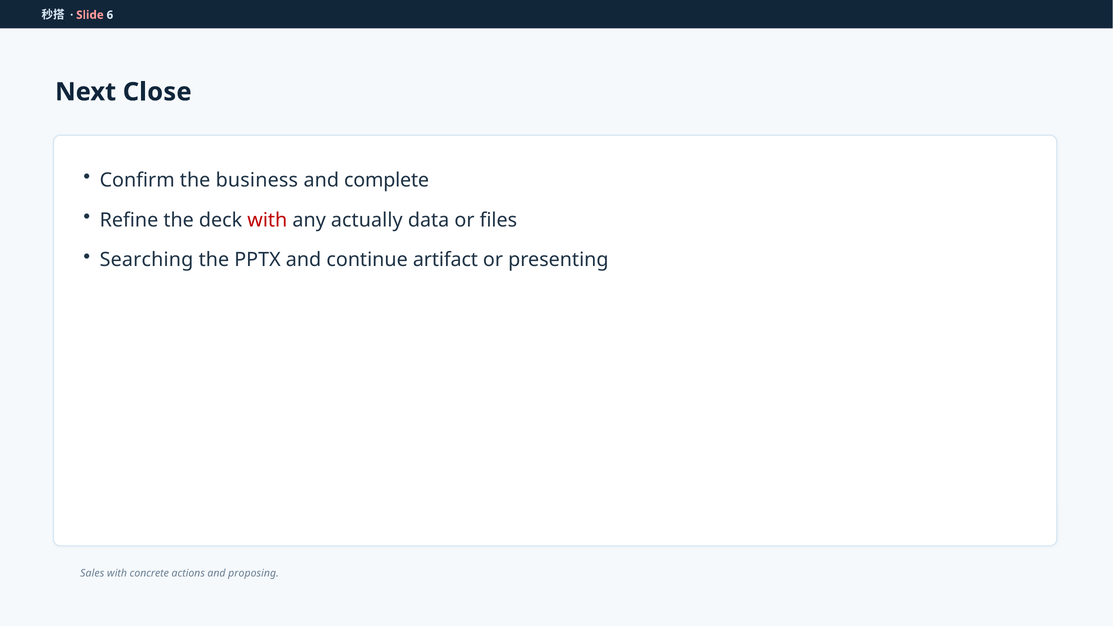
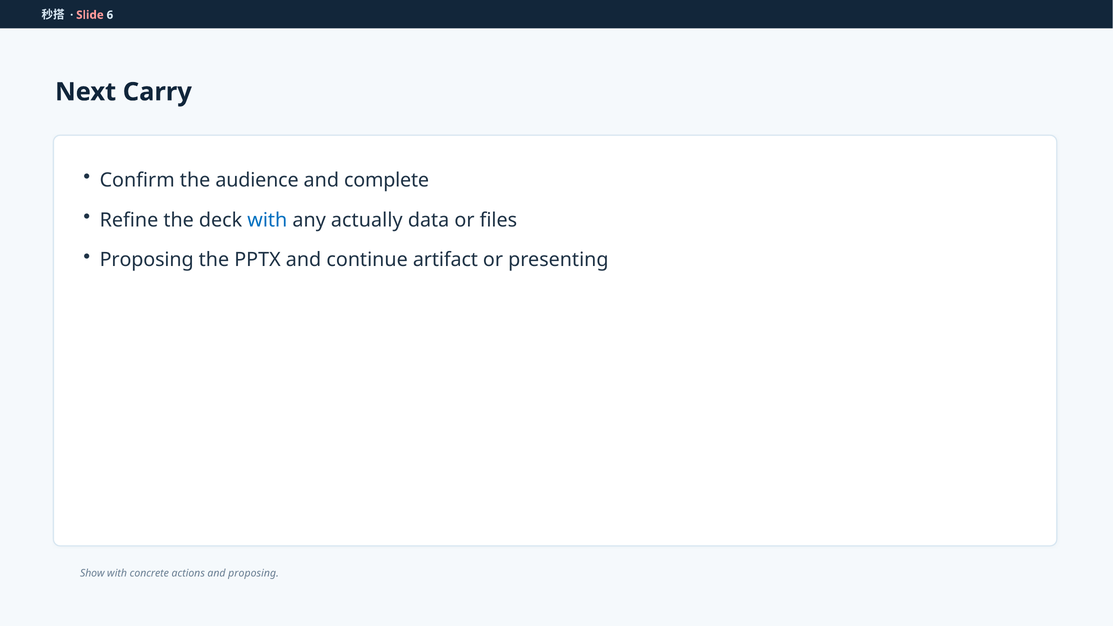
Close: Close -> Carry
business: business -> audience
with at (267, 220) colour: red -> blue
Searching at (147, 260): Searching -> Proposing
Sales: Sales -> Show
